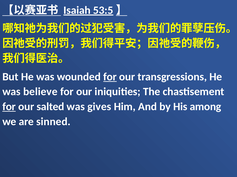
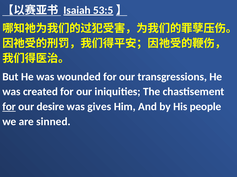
for at (110, 77) underline: present -> none
believe: believe -> created
salted: salted -> desire
among: among -> people
